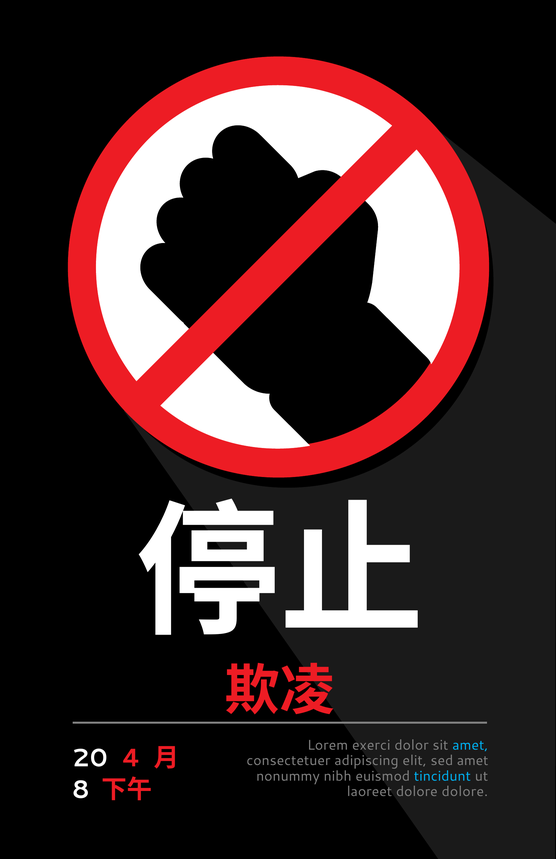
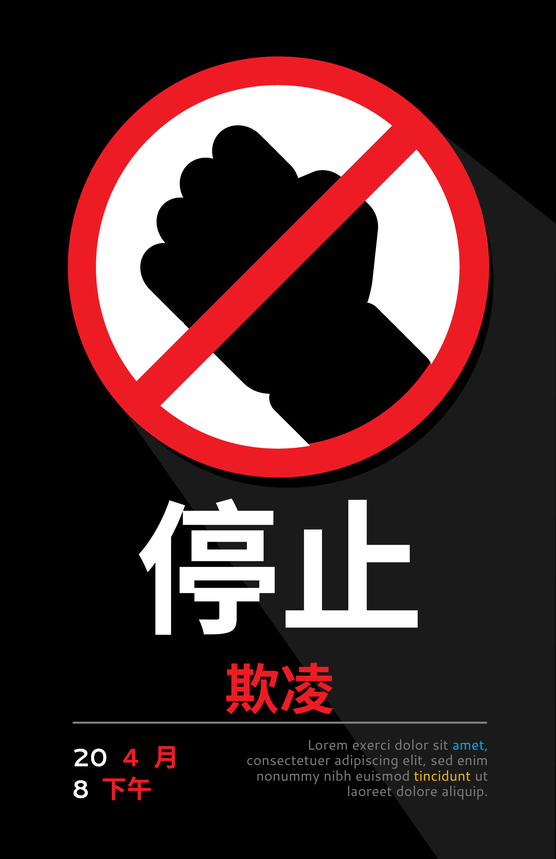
sed amet: amet -> enim
tincidunt colour: light blue -> yellow
dolore dolore: dolore -> aliquip
